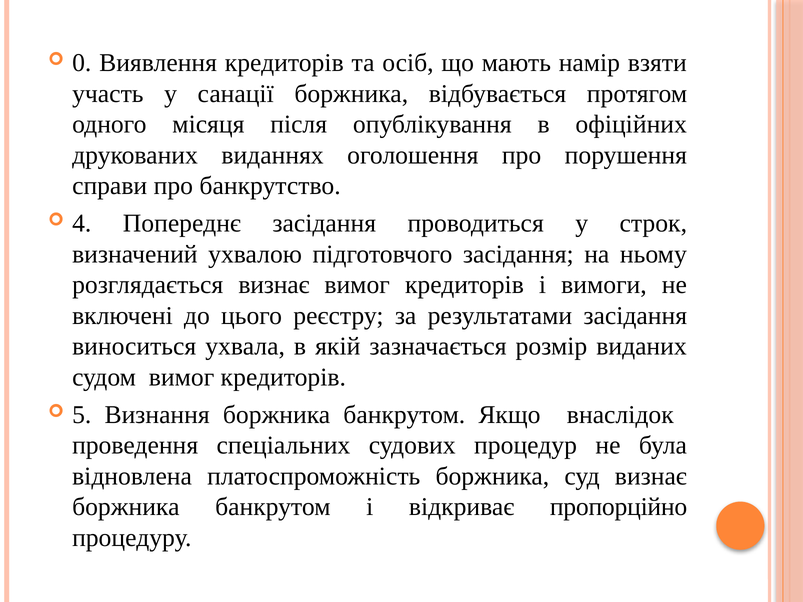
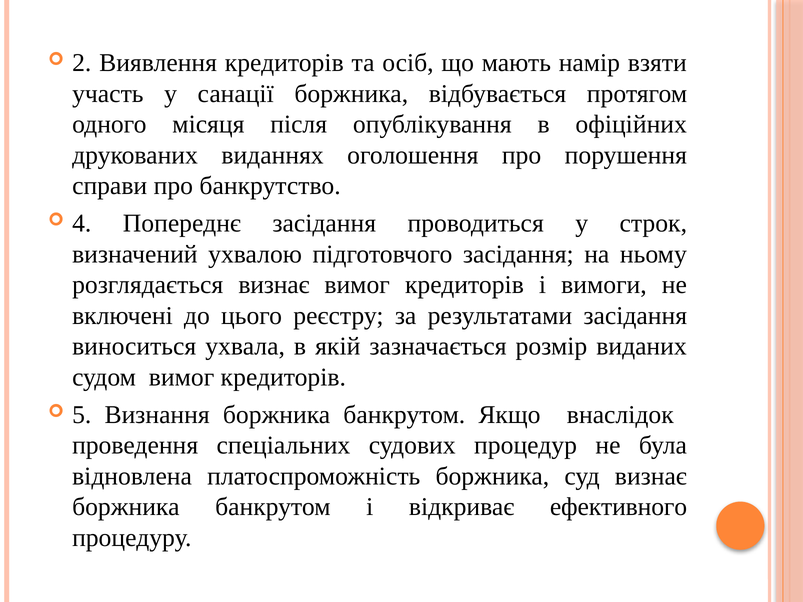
0: 0 -> 2
пропорційно: пропорційно -> ефективного
